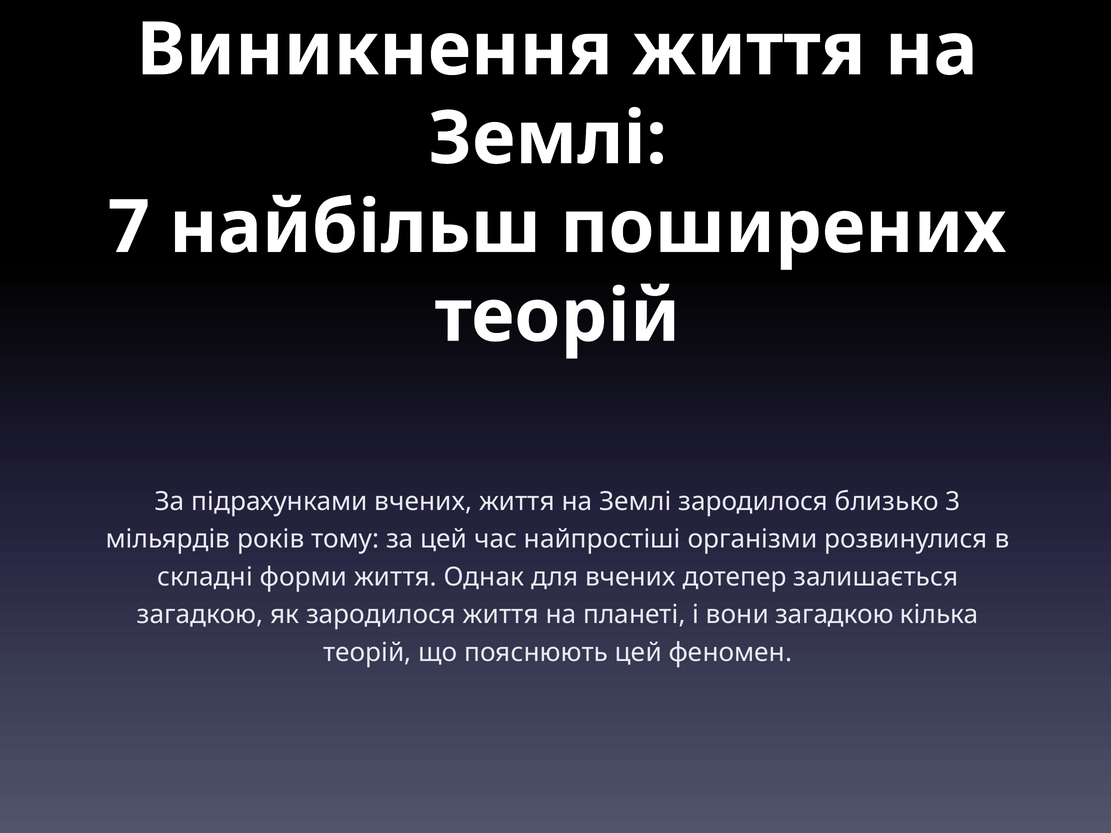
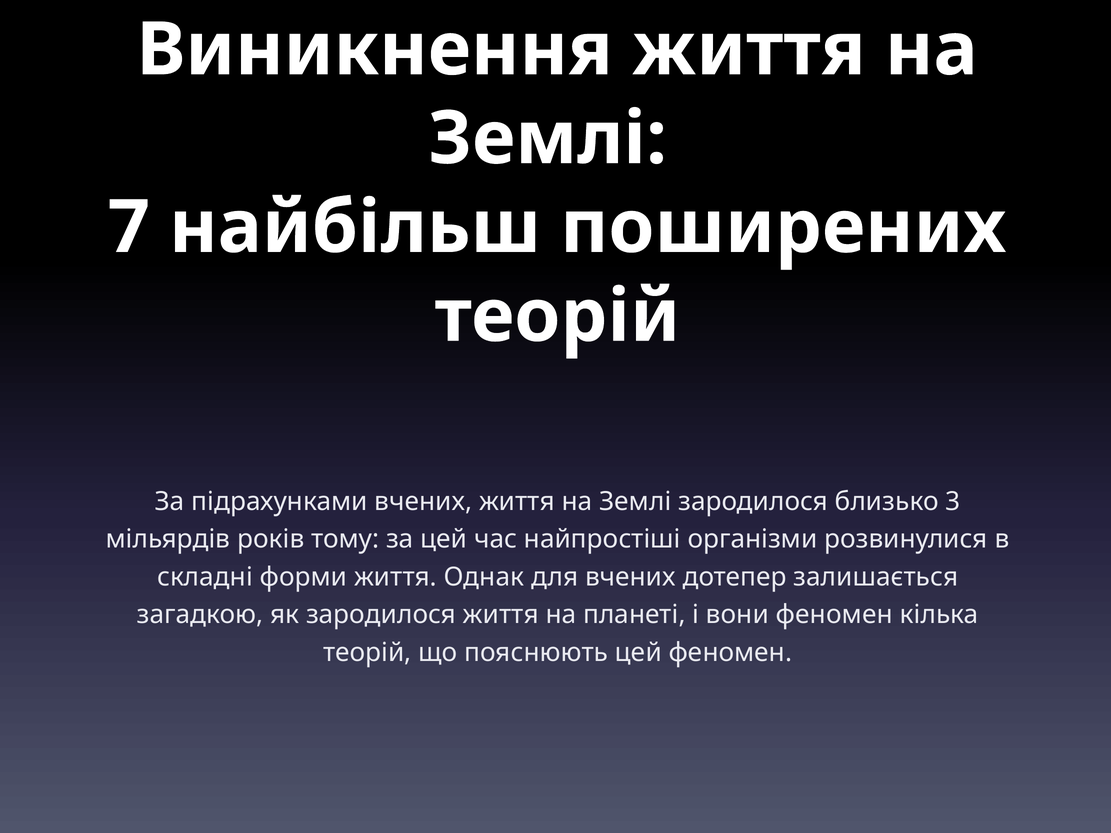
вони загадкою: загадкою -> феномен
